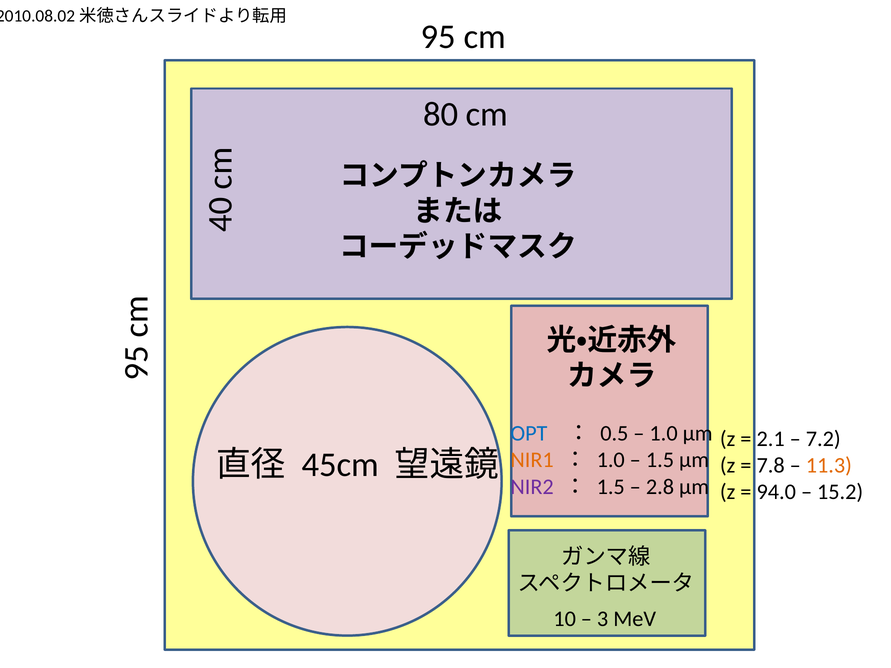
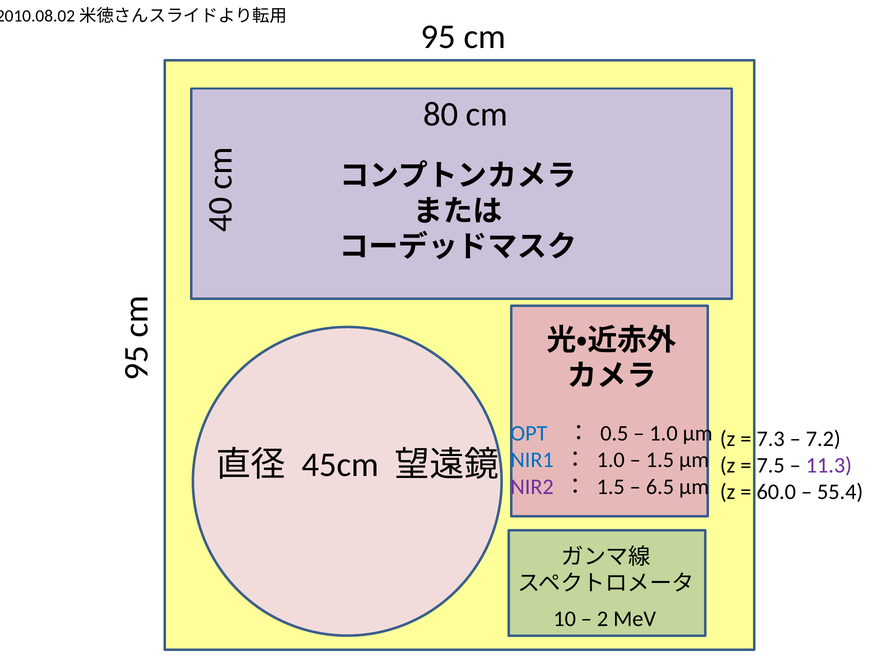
2.1: 2.1 -> 7.3
NIR1 colour: orange -> blue
7.8: 7.8 -> 7.5
11.3 colour: orange -> purple
2.8: 2.8 -> 6.5
94.0: 94.0 -> 60.0
15.2: 15.2 -> 55.4
3: 3 -> 2
